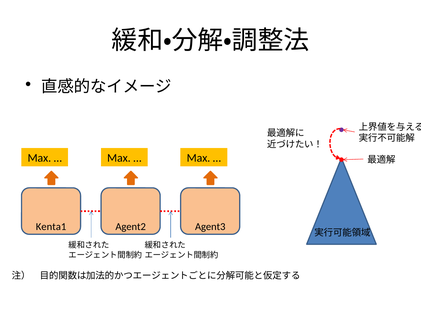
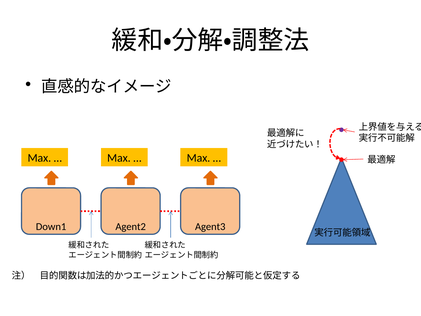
Kenta1: Kenta1 -> Down1
